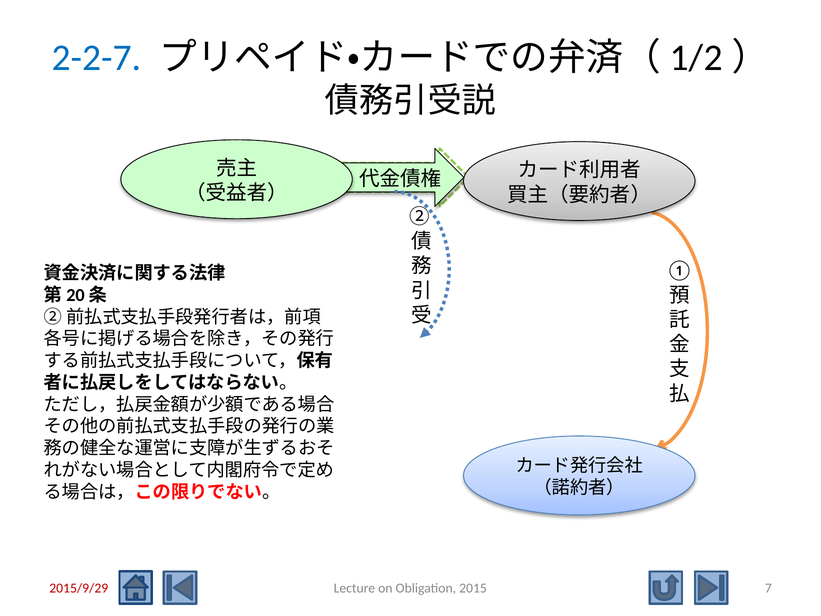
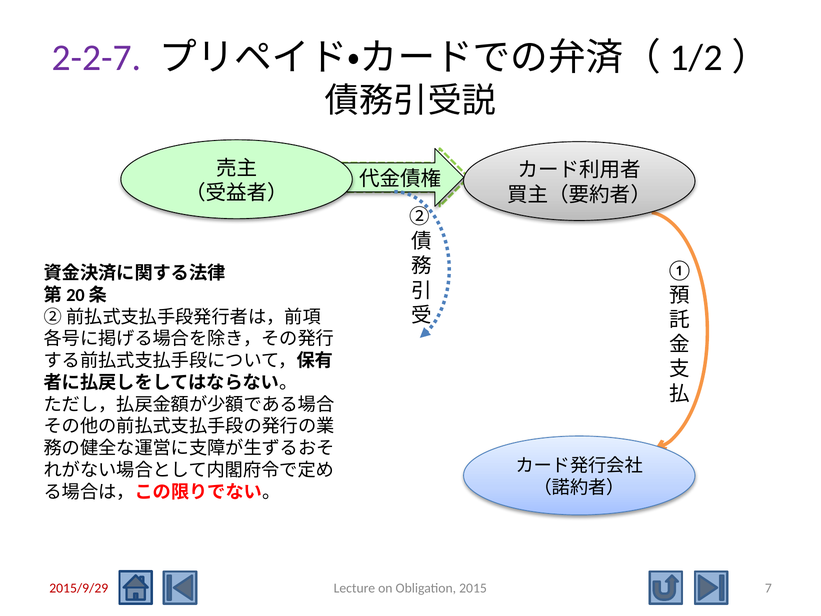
2-2-7 colour: blue -> purple
